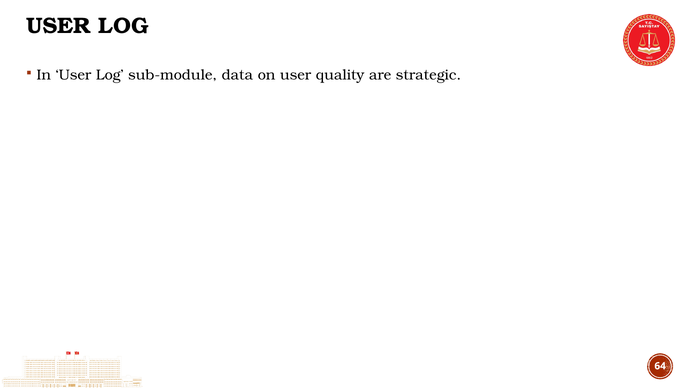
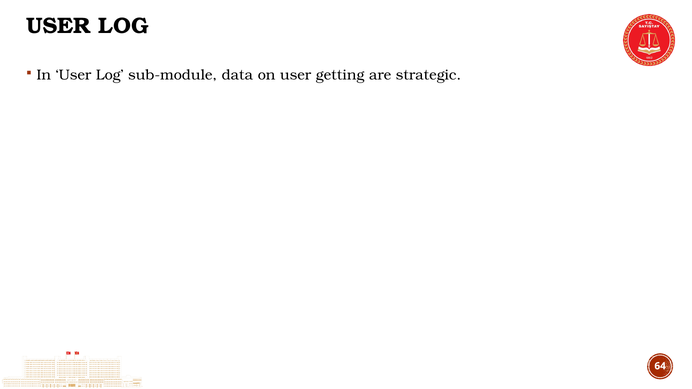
quality: quality -> getting
